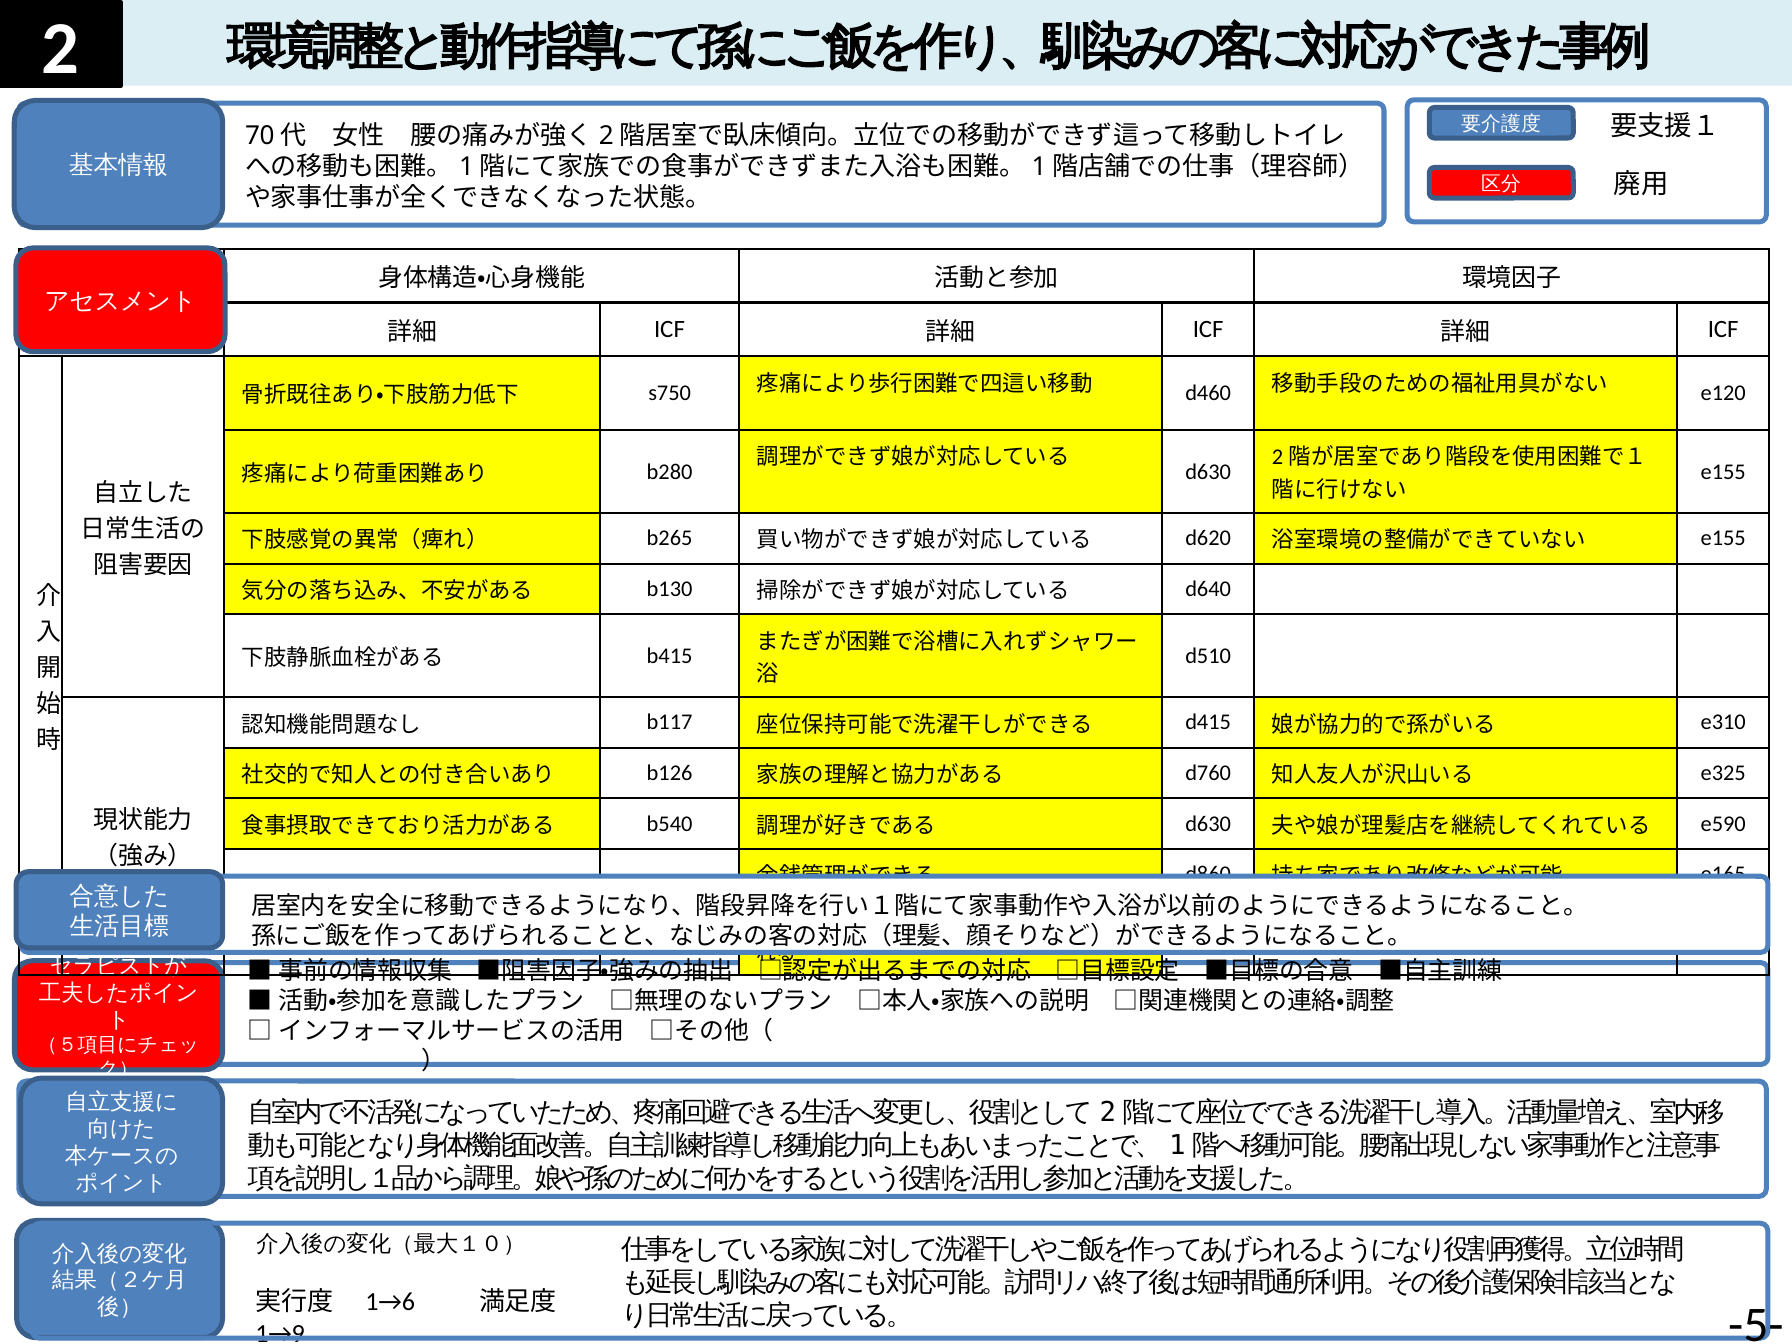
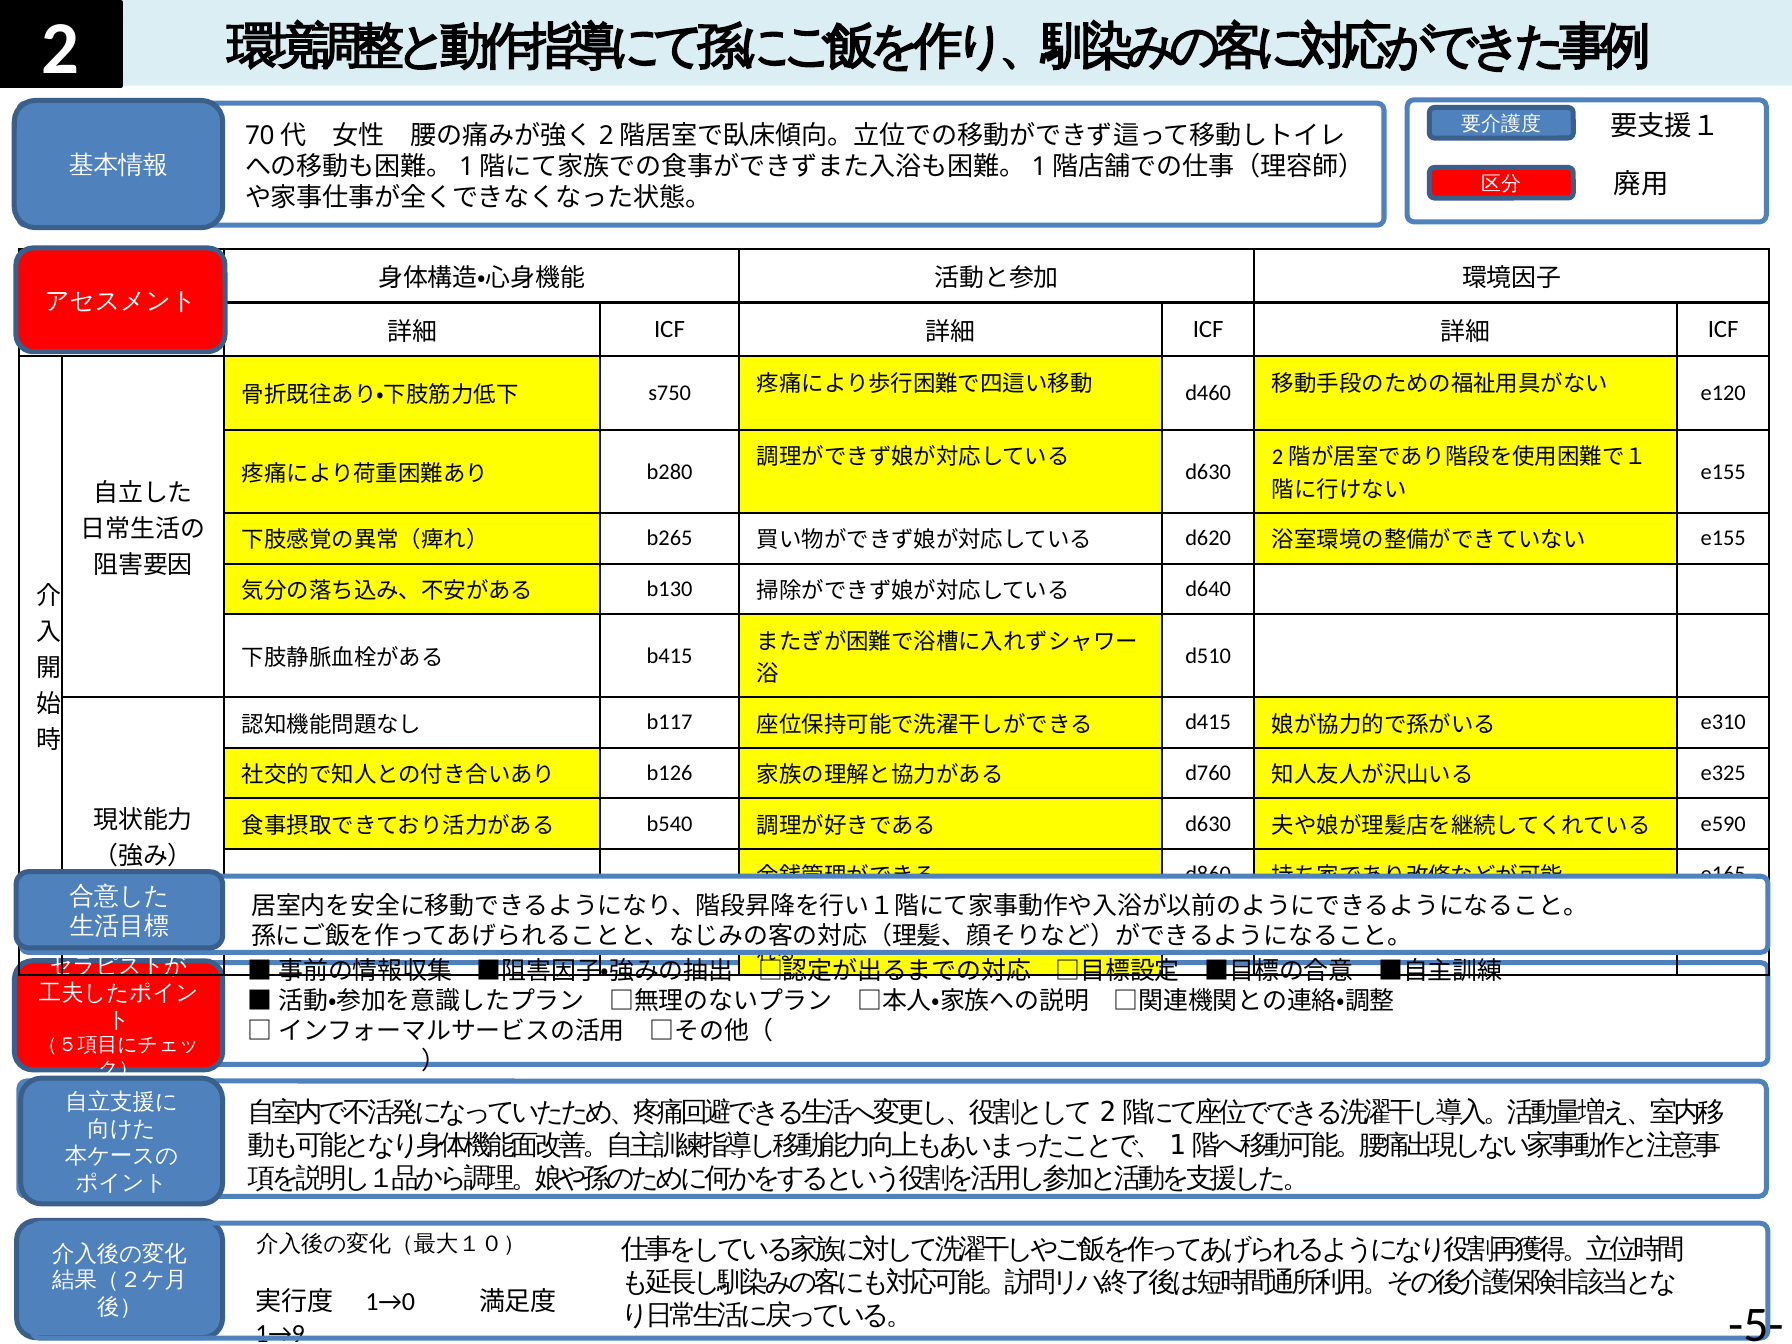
1→6: 1→6 -> 1→0
